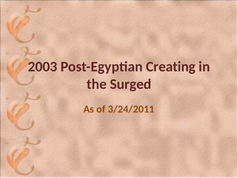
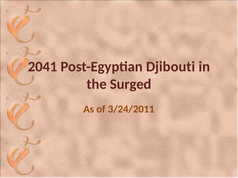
2003: 2003 -> 2041
Creating: Creating -> Djibouti
